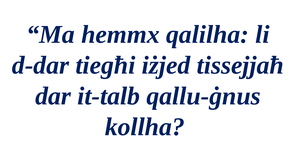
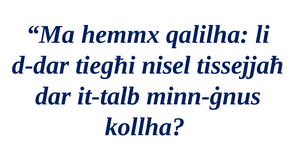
iżjed: iżjed -> nisel
qallu-ġnus: qallu-ġnus -> minn-ġnus
